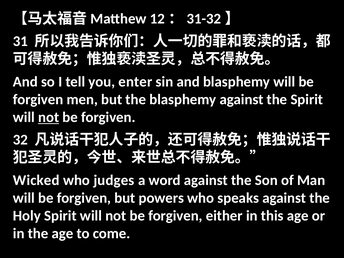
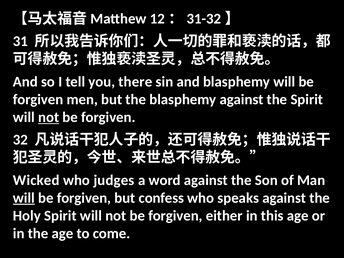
enter: enter -> there
will at (24, 198) underline: none -> present
powers: powers -> confess
